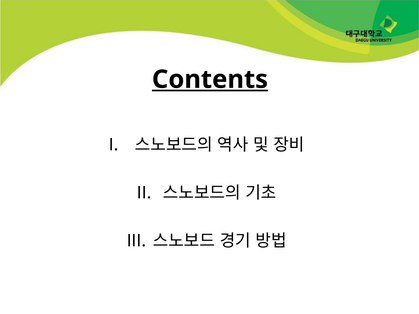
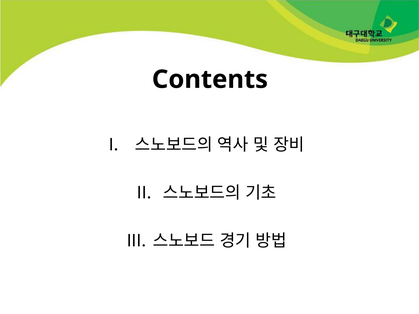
Contents underline: present -> none
